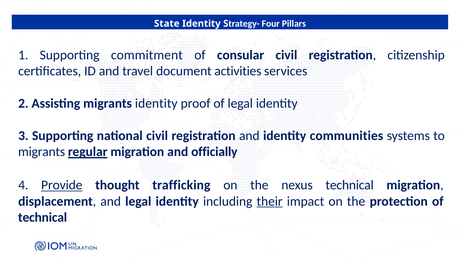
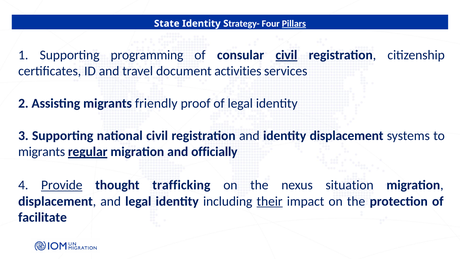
Pillars underline: none -> present
commitment: commitment -> programming
civil at (286, 55) underline: none -> present
migrants identity: identity -> friendly
identity communities: communities -> displacement
nexus technical: technical -> situation
technical at (43, 217): technical -> facilitate
